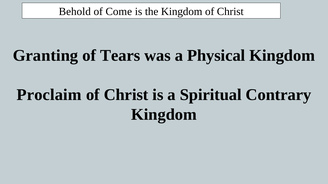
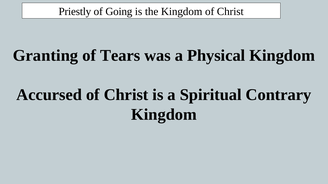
Behold: Behold -> Priestly
Come: Come -> Going
Proclaim: Proclaim -> Accursed
